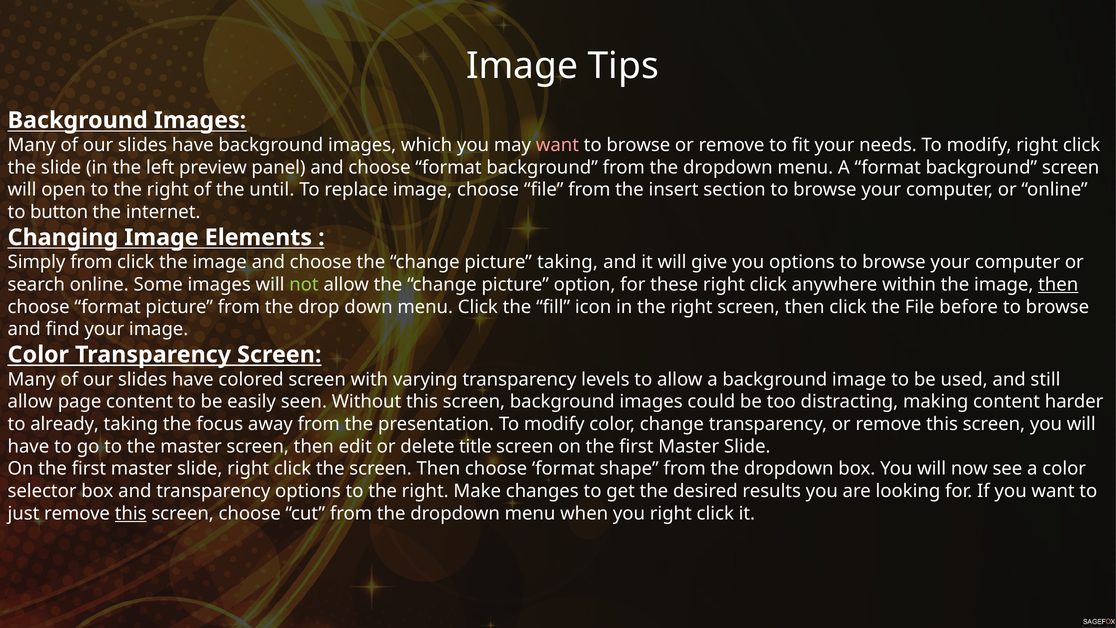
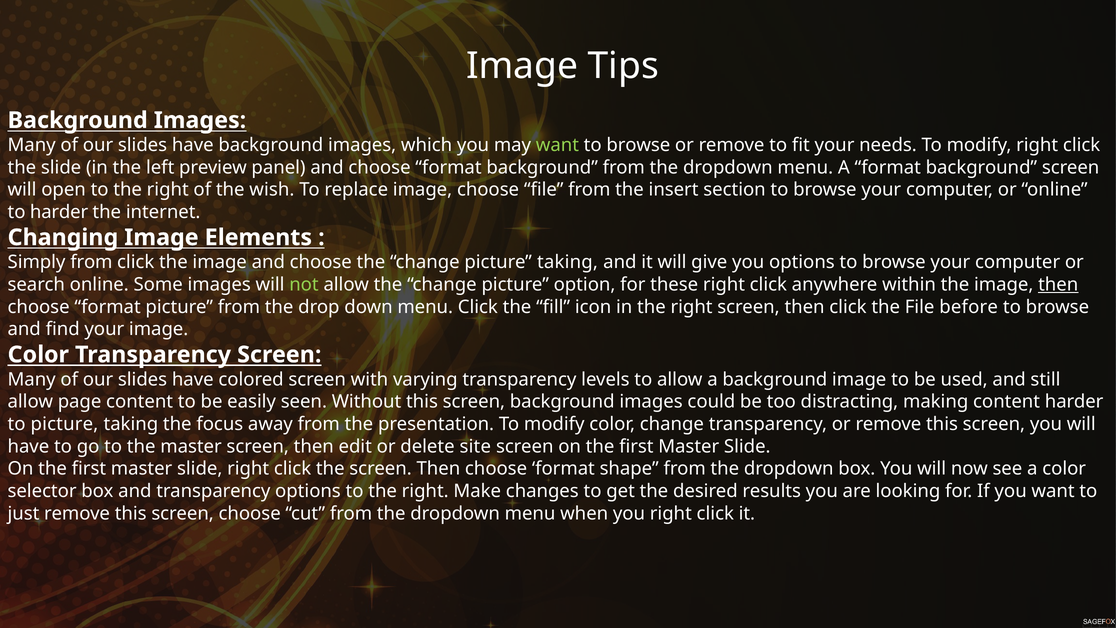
want at (557, 145) colour: pink -> light green
until: until -> wish
to button: button -> harder
to already: already -> picture
title: title -> site
this at (131, 513) underline: present -> none
